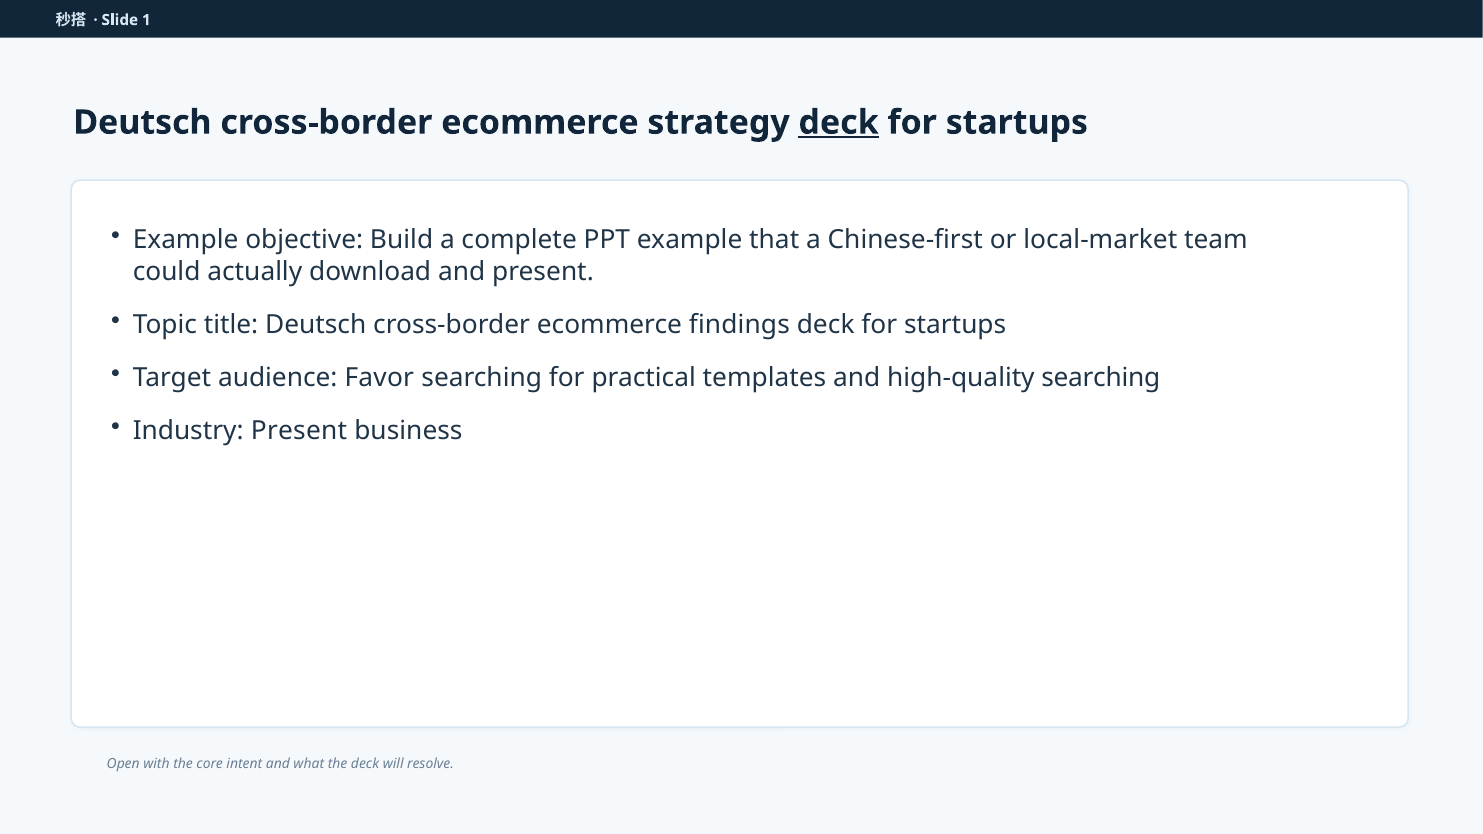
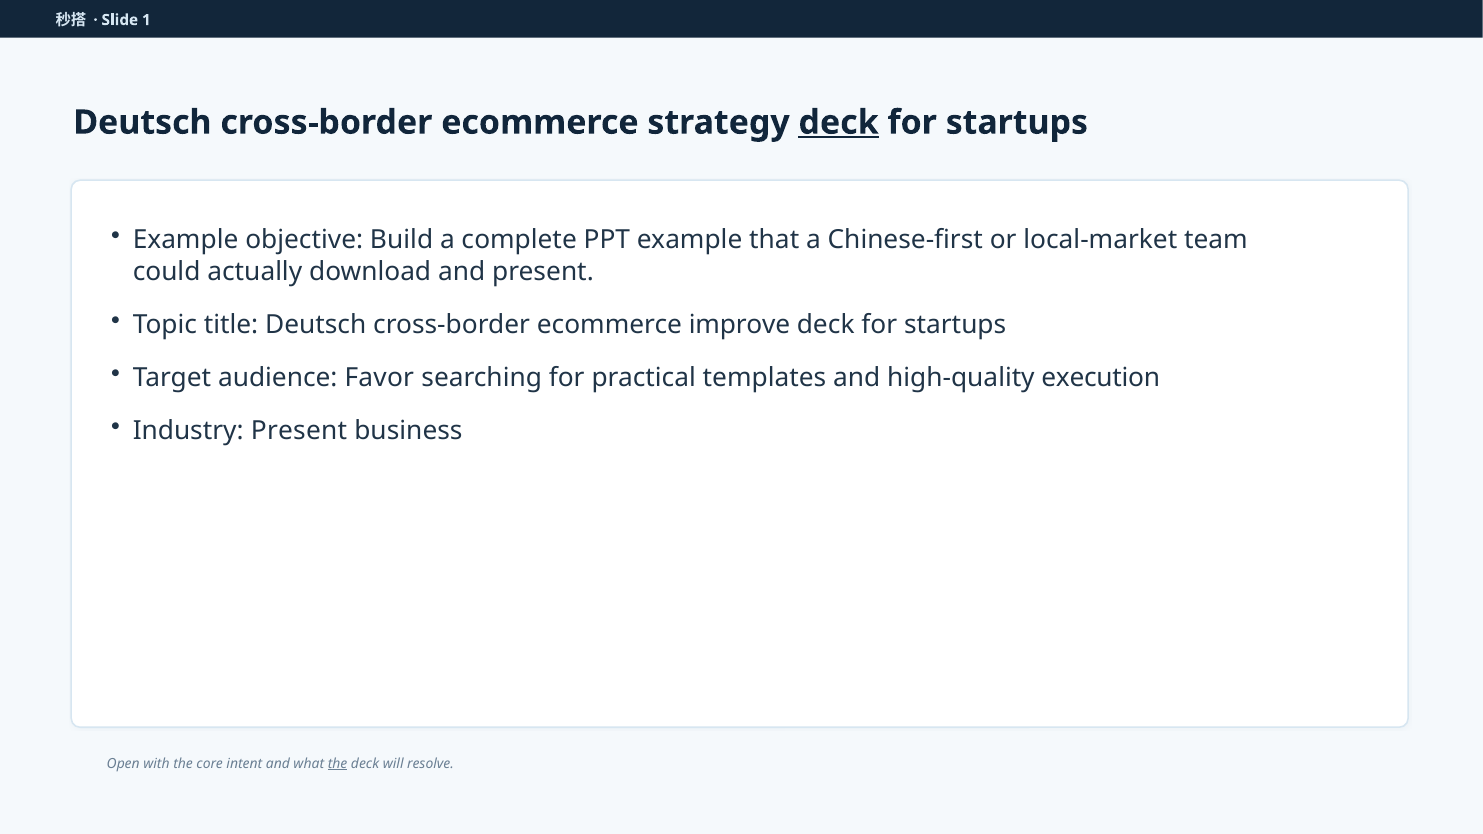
findings: findings -> improve
high-quality searching: searching -> execution
the at (338, 764) underline: none -> present
